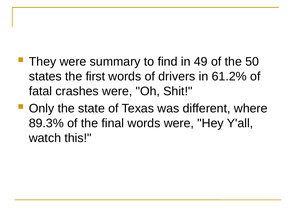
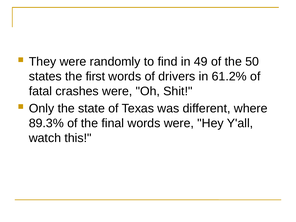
summary: summary -> randomly
